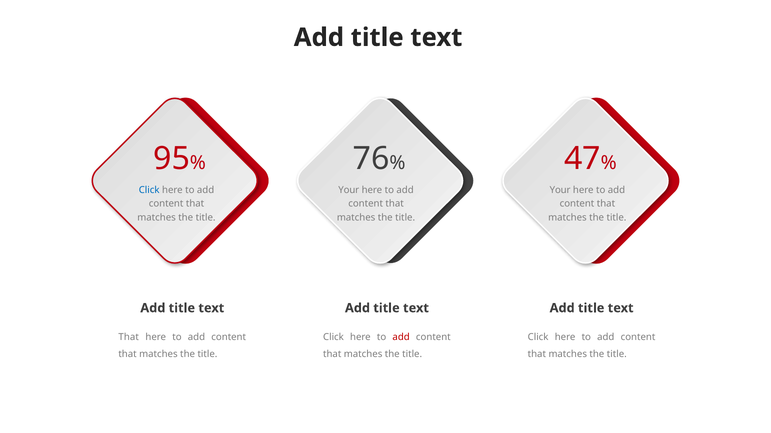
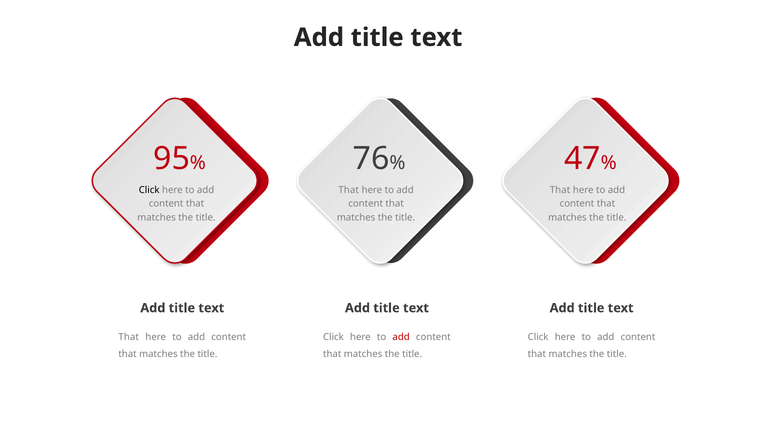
Click at (149, 190) colour: blue -> black
Your at (349, 190): Your -> That
Your at (560, 190): Your -> That
